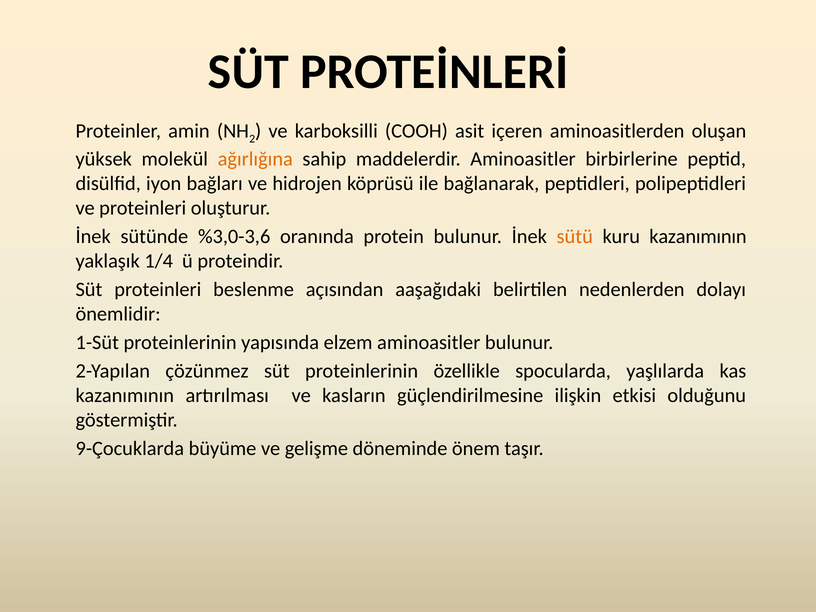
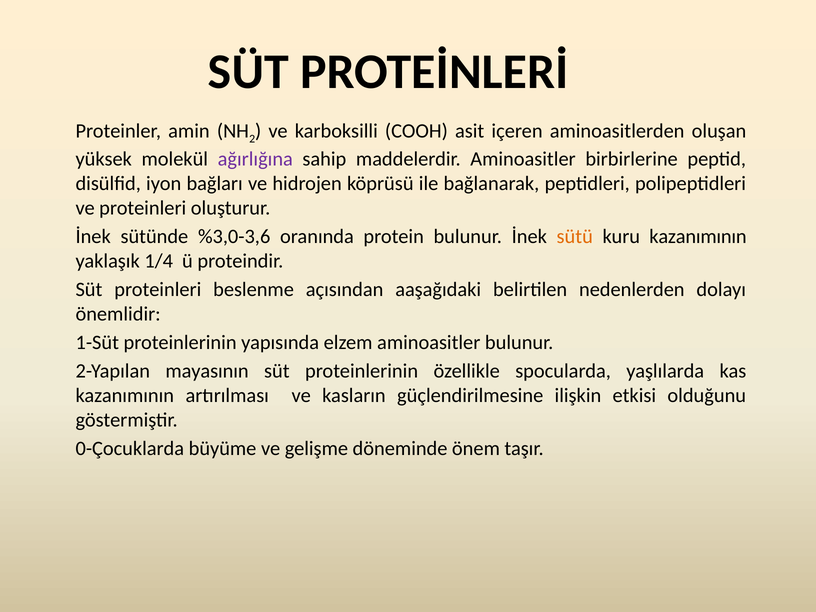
ağırlığına colour: orange -> purple
çözünmez: çözünmez -> mayasının
9-Çocuklarda: 9-Çocuklarda -> 0-Çocuklarda
